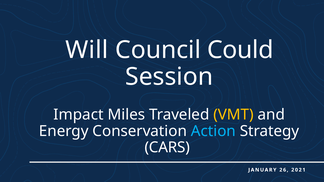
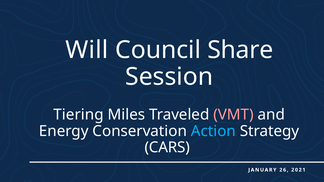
Could: Could -> Share
Impact: Impact -> Tiering
VMT colour: yellow -> pink
